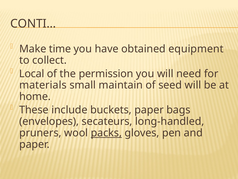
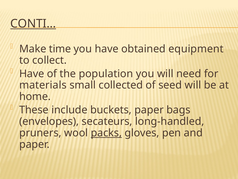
CONTI… underline: none -> present
Local at (32, 73): Local -> Have
permission: permission -> population
maintain: maintain -> collected
